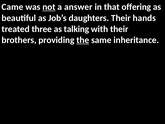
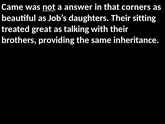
offering: offering -> corners
hands: hands -> sitting
three: three -> great
the underline: present -> none
